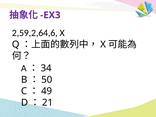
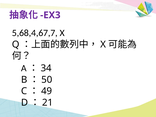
2,59,2,64,6: 2,59,2,64,6 -> 5,68,4,67,7
